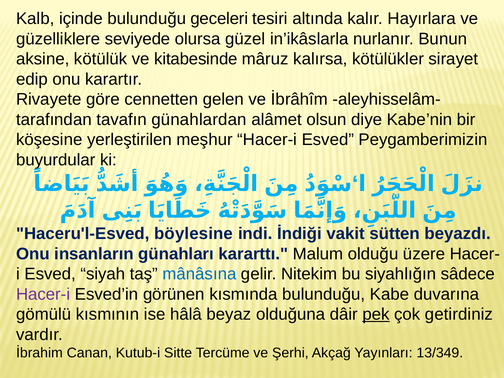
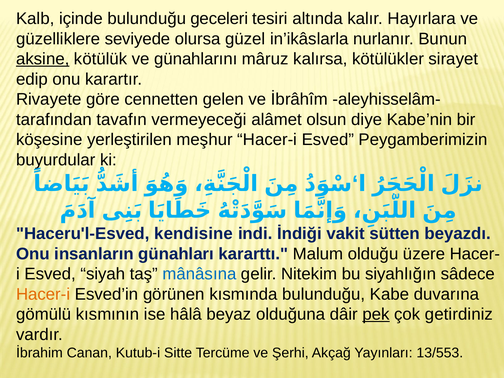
aksine underline: none -> present
kitabesinde: kitabesinde -> günahlarını
günahlardan: günahlardan -> vermeyeceği
böylesine: böylesine -> kendisine
Hacer-i at (43, 294) colour: purple -> orange
13/349: 13/349 -> 13/553
